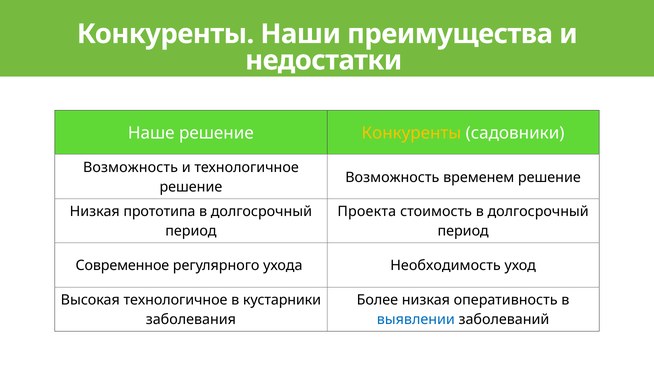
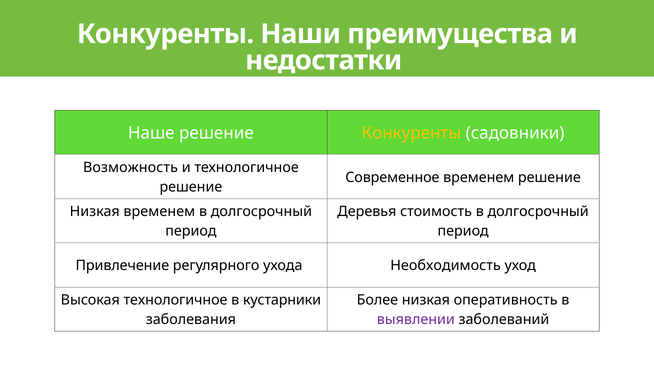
Возможность at (392, 177): Возможность -> Современное
Низкая прототипа: прототипа -> временем
Проекта: Проекта -> Деревья
Современное: Современное -> Привлечение
выявлении colour: blue -> purple
